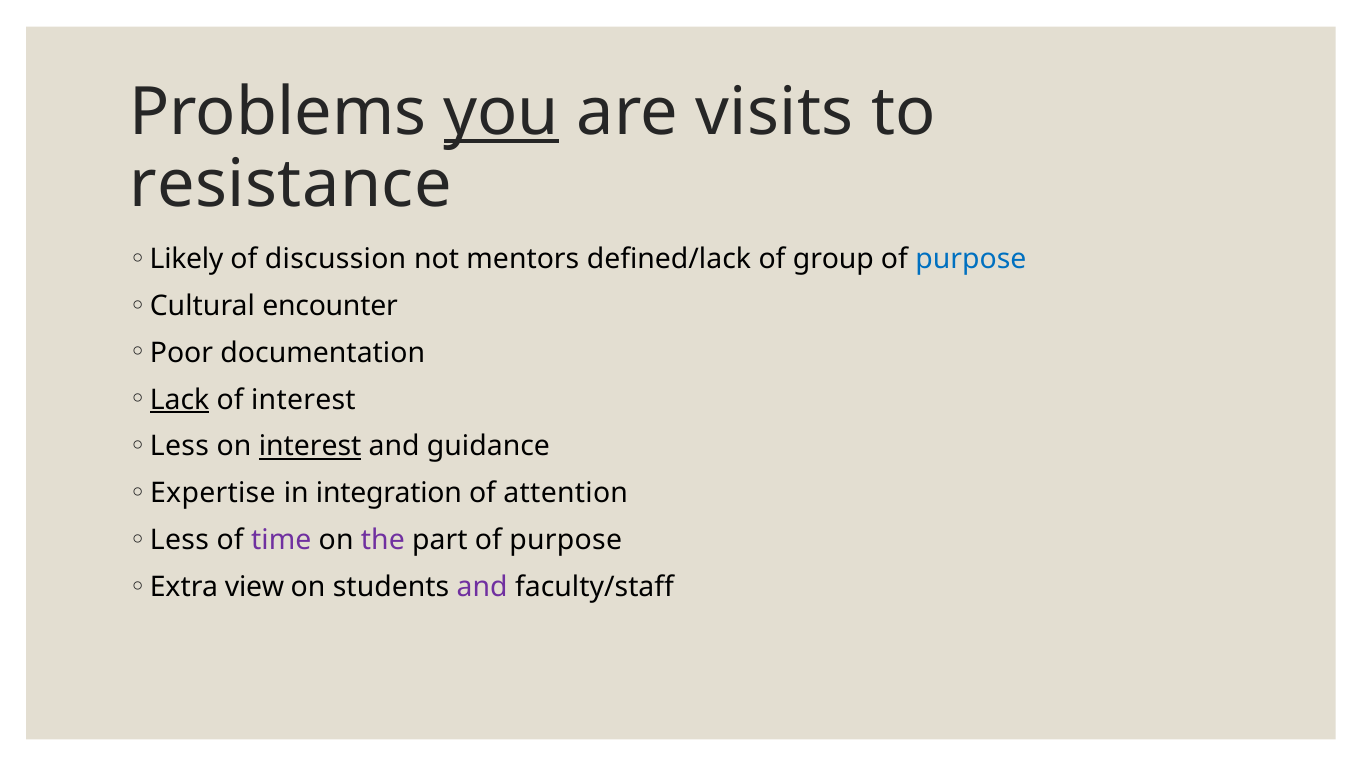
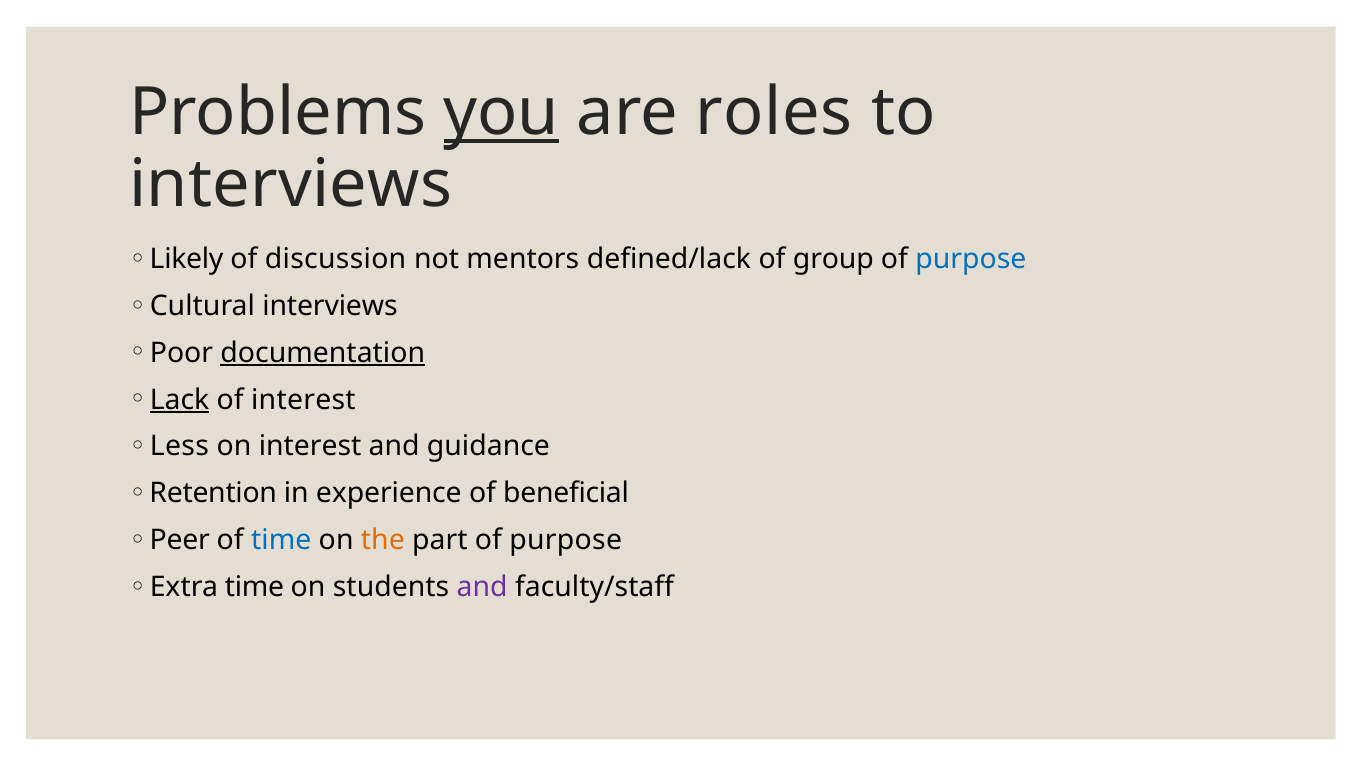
visits: visits -> roles
resistance at (291, 185): resistance -> interviews
Cultural encounter: encounter -> interviews
documentation underline: none -> present
interest at (310, 447) underline: present -> none
Expertise: Expertise -> Retention
integration: integration -> experience
attention: attention -> beneficial
Less at (179, 540): Less -> Peer
time at (281, 540) colour: purple -> blue
the colour: purple -> orange
Extra view: view -> time
